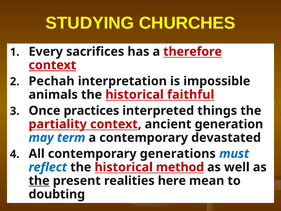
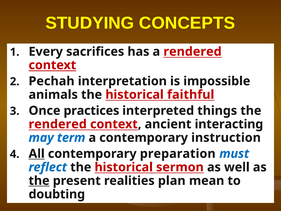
CHURCHES: CHURCHES -> CONCEPTS
a therefore: therefore -> rendered
partiality at (58, 124): partiality -> rendered
generation: generation -> interacting
devastated: devastated -> instruction
All underline: none -> present
generations: generations -> preparation
method: method -> sermon
here: here -> plan
